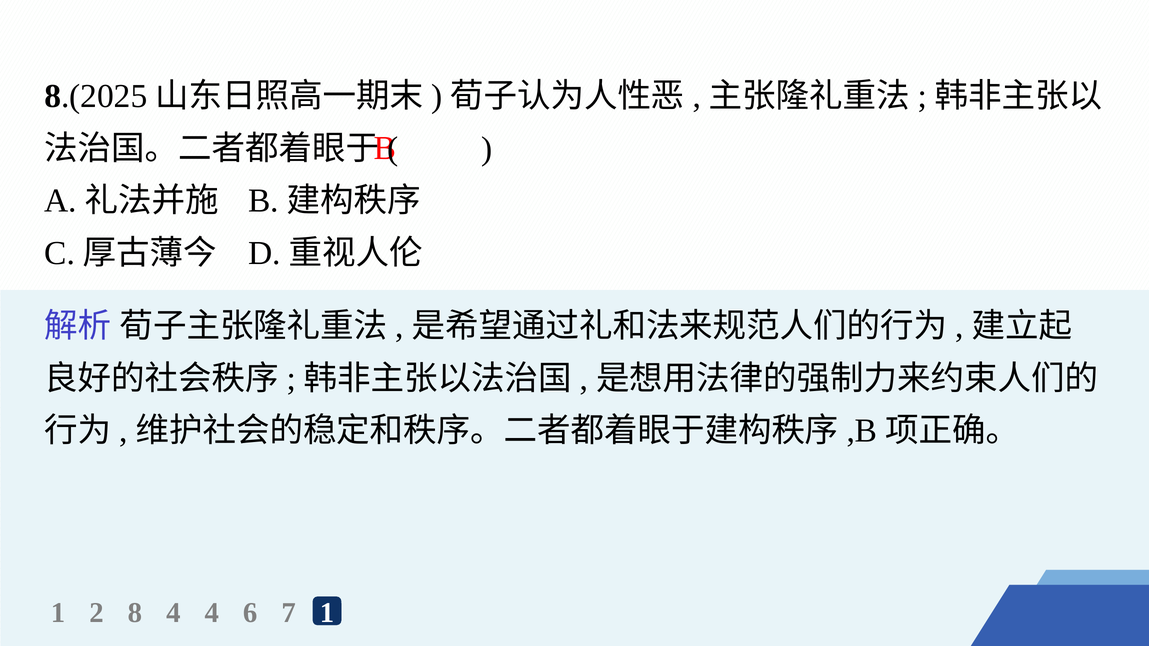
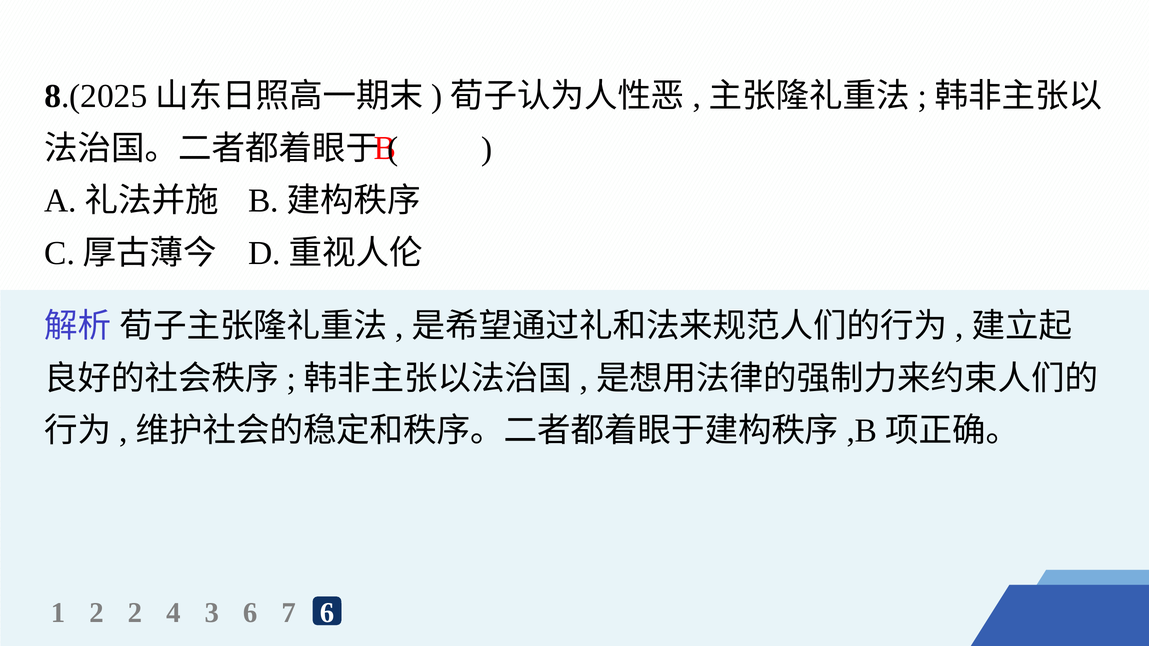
2 8: 8 -> 2
4 4: 4 -> 3
7 1: 1 -> 6
